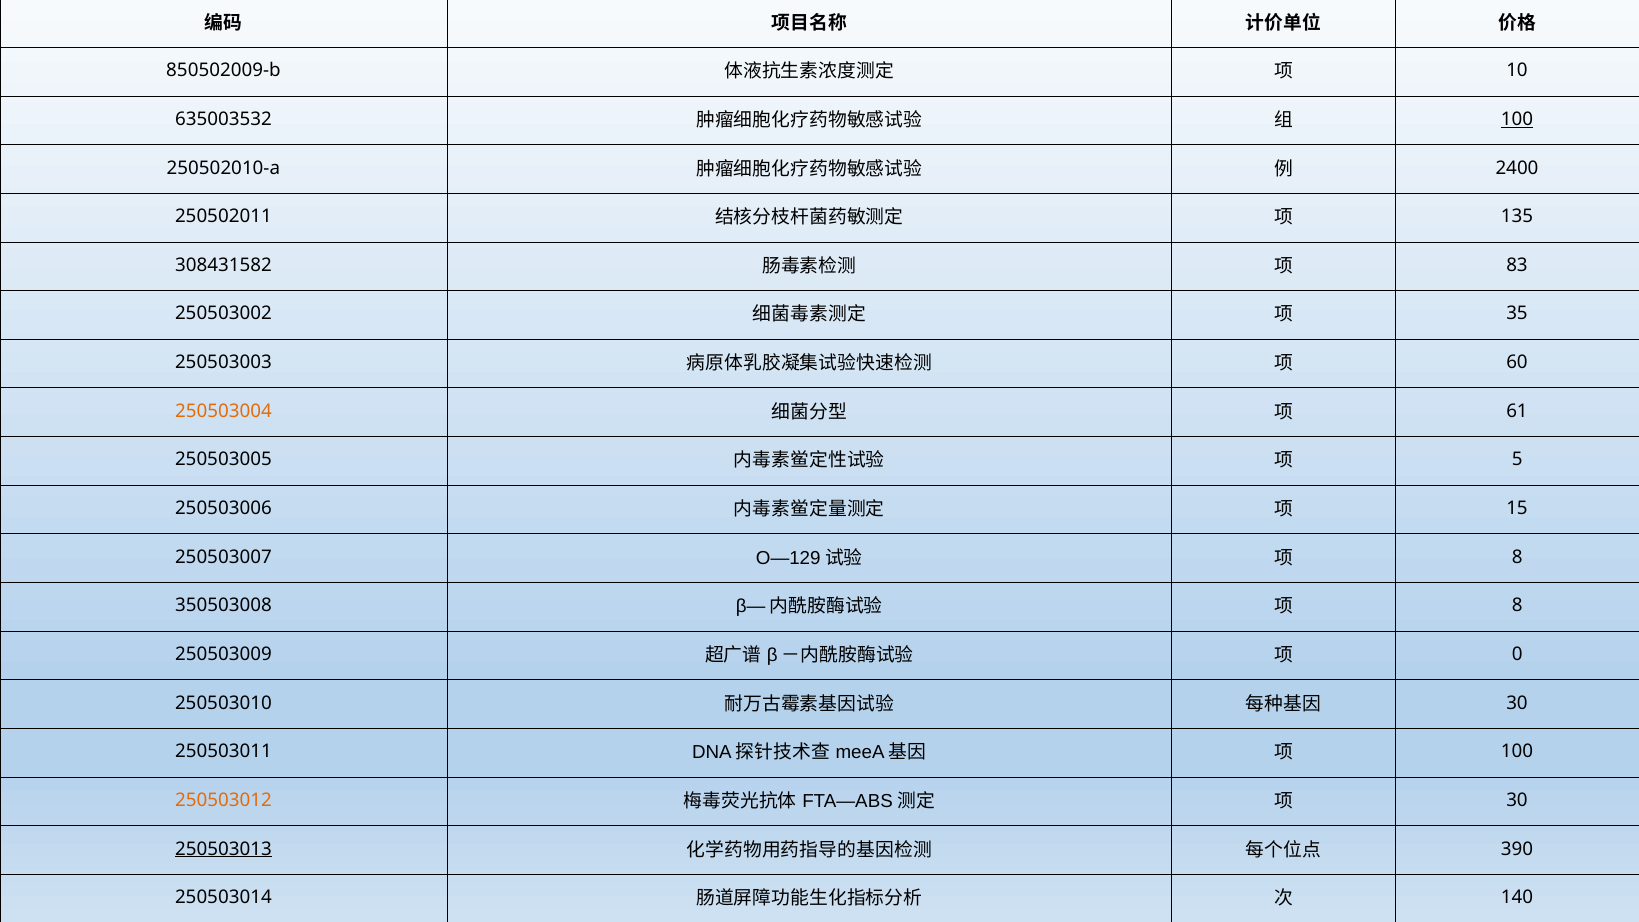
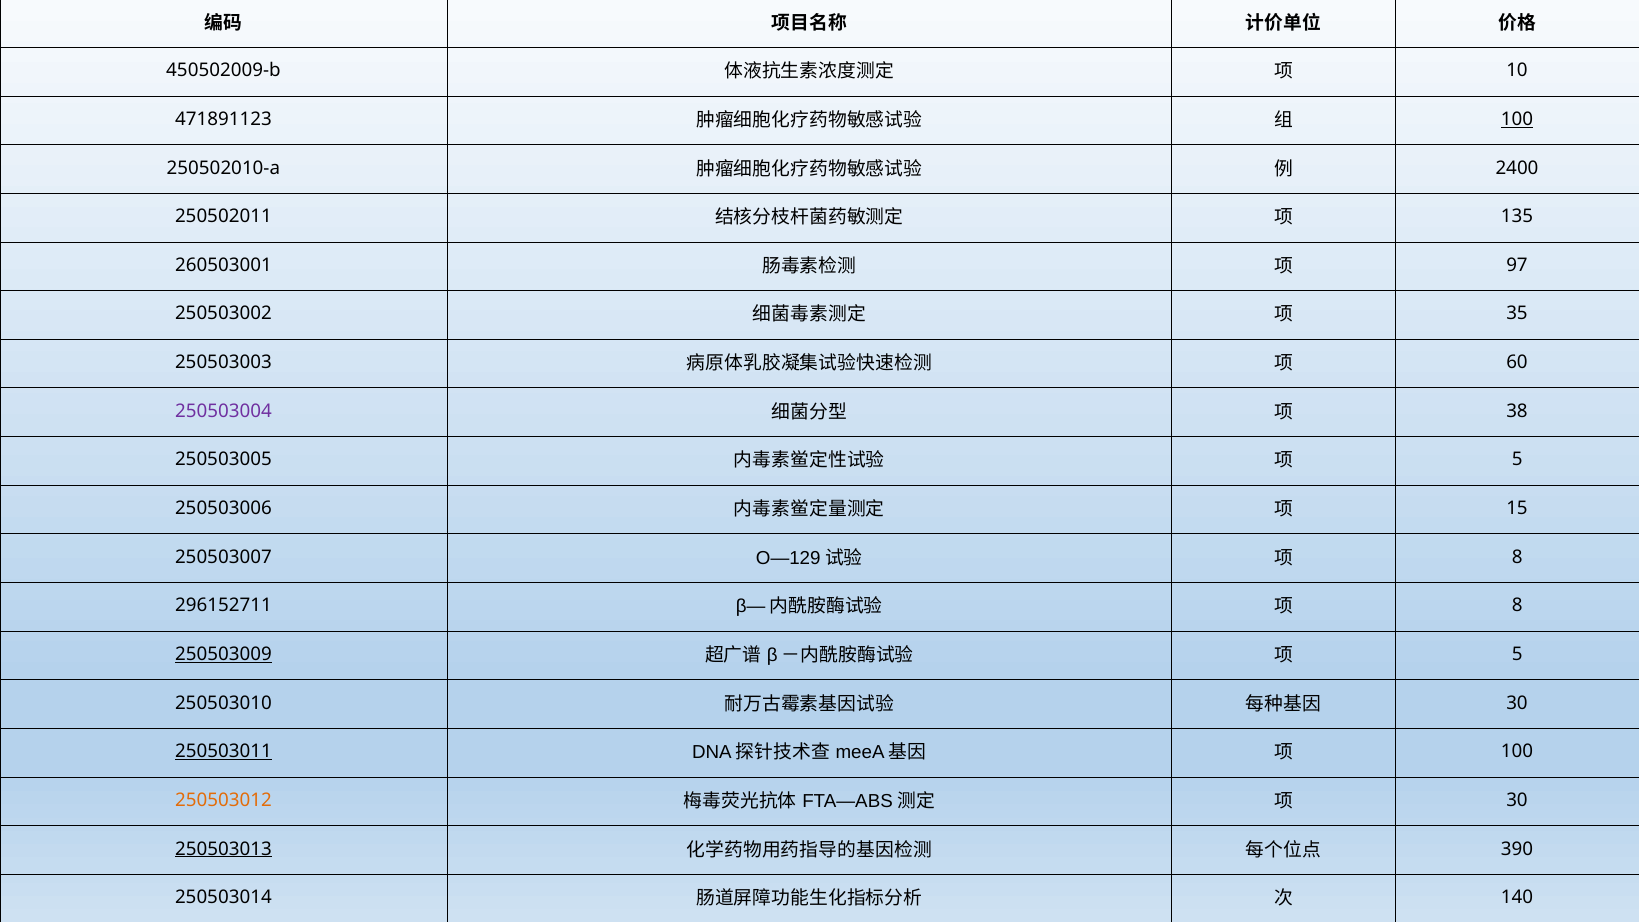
850502009-b: 850502009-b -> 450502009-b
635003532: 635003532 -> 471891123
308431582: 308431582 -> 260503001
83: 83 -> 97
250503004 colour: orange -> purple
61: 61 -> 38
350503008: 350503008 -> 296152711
250503009 underline: none -> present
0 at (1517, 654): 0 -> 5
250503011 underline: none -> present
